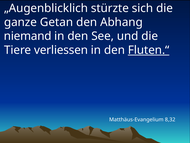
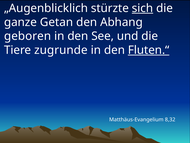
sich underline: none -> present
niemand: niemand -> geboren
verliessen: verliessen -> zugrunde
